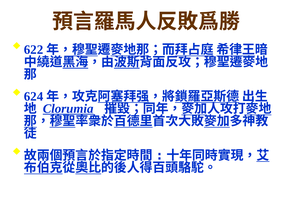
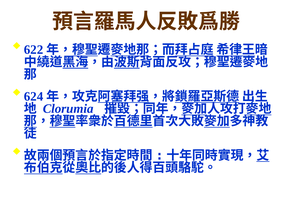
Clorumia underline: present -> none
